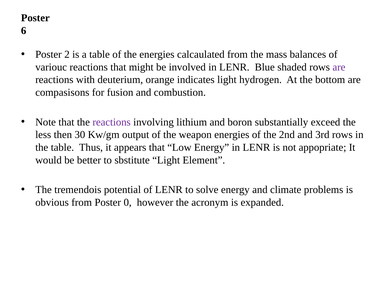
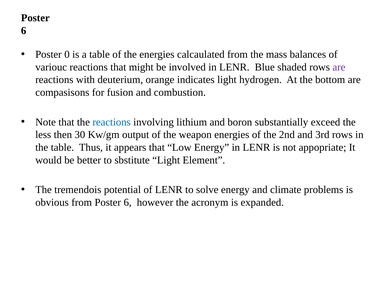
2: 2 -> 0
reactions at (112, 122) colour: purple -> blue
from Poster 0: 0 -> 6
